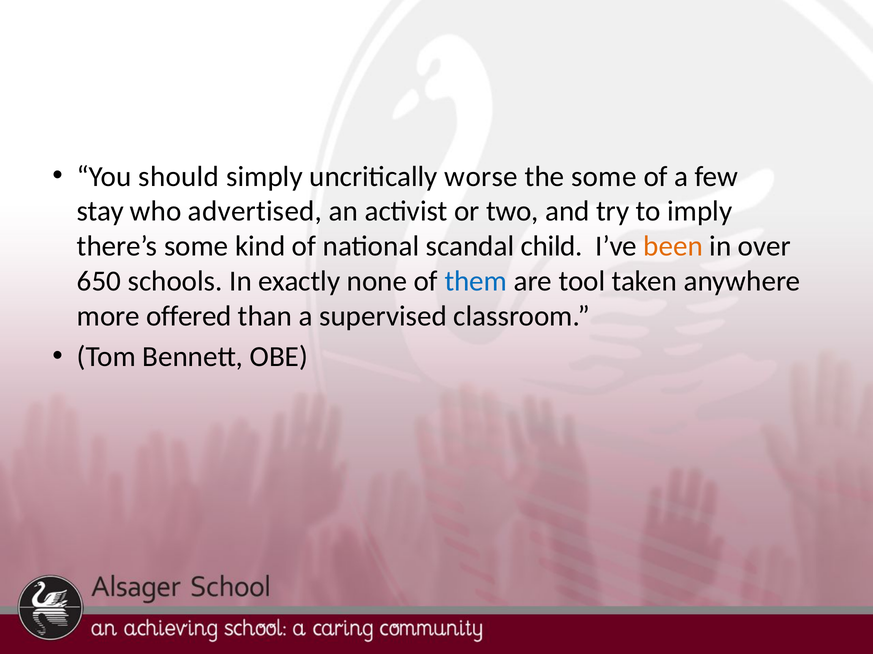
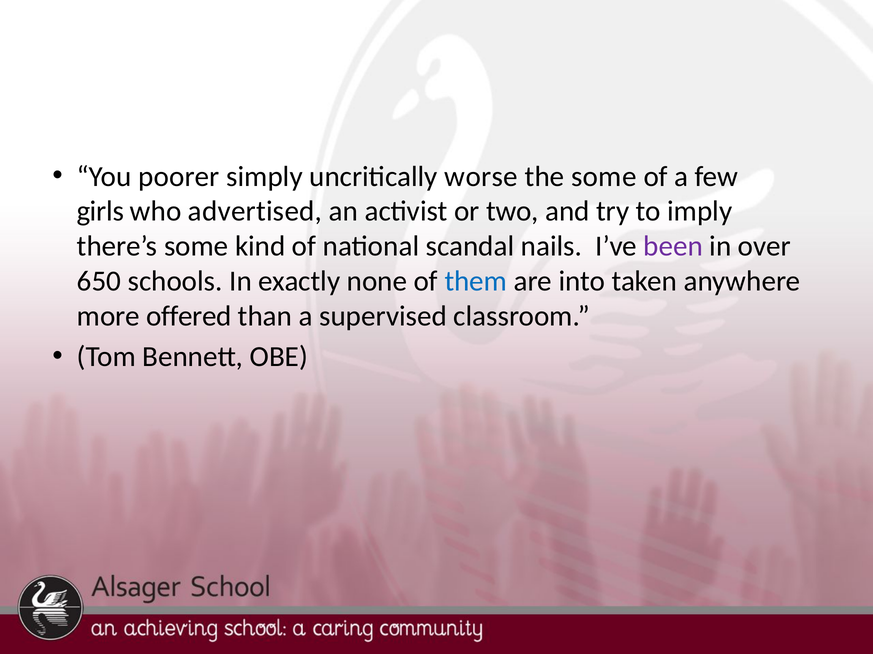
should: should -> poorer
stay: stay -> girls
child: child -> nails
been colour: orange -> purple
tool: tool -> into
